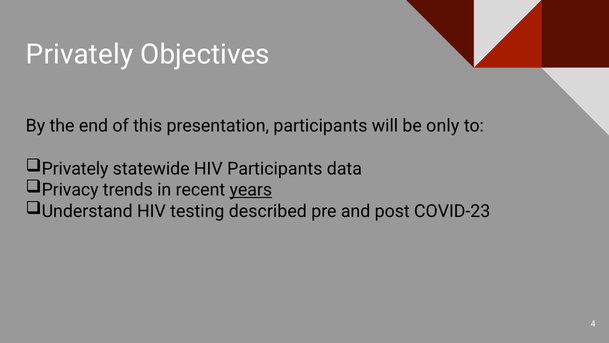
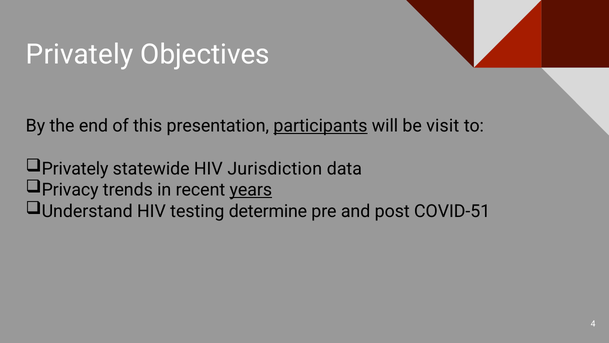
participants at (320, 126) underline: none -> present
only: only -> visit
HIV Participants: Participants -> Jurisdiction
described: described -> determine
COVID-23: COVID-23 -> COVID-51
